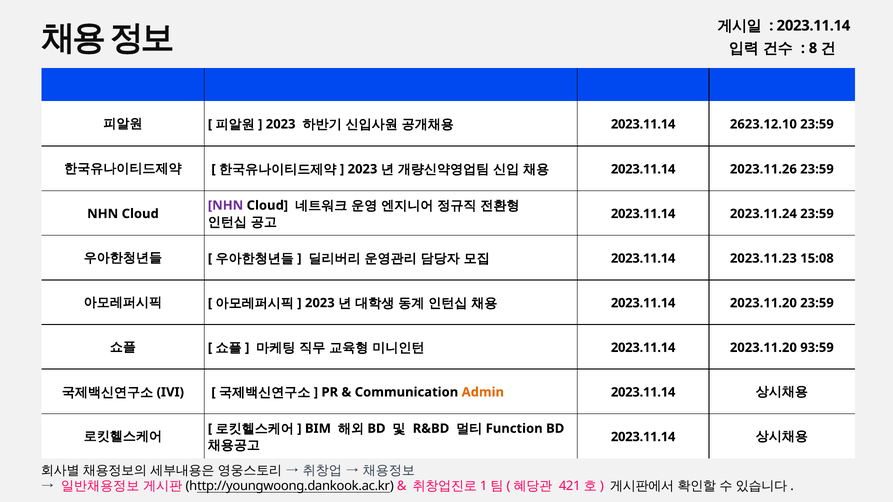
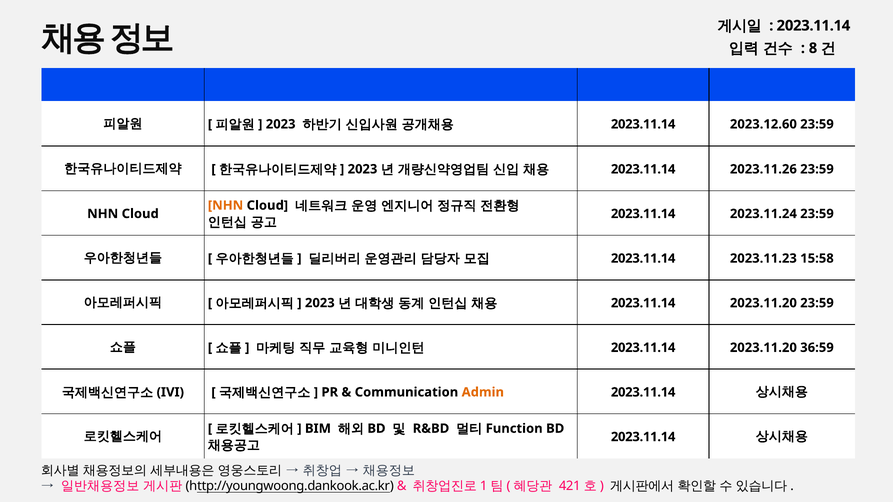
2623.12.10: 2623.12.10 -> 2023.12.60
NHN at (226, 206) colour: purple -> orange
15:08: 15:08 -> 15:58
93:59: 93:59 -> 36:59
